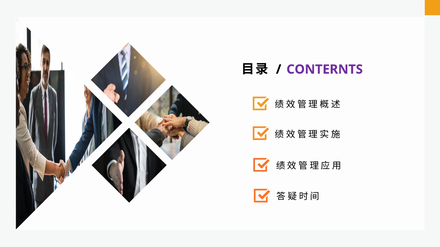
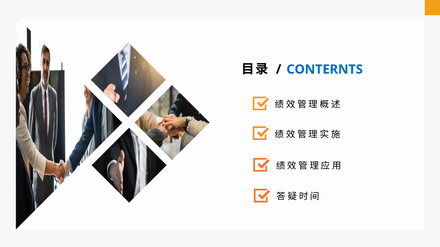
CONTERNTS colour: purple -> blue
